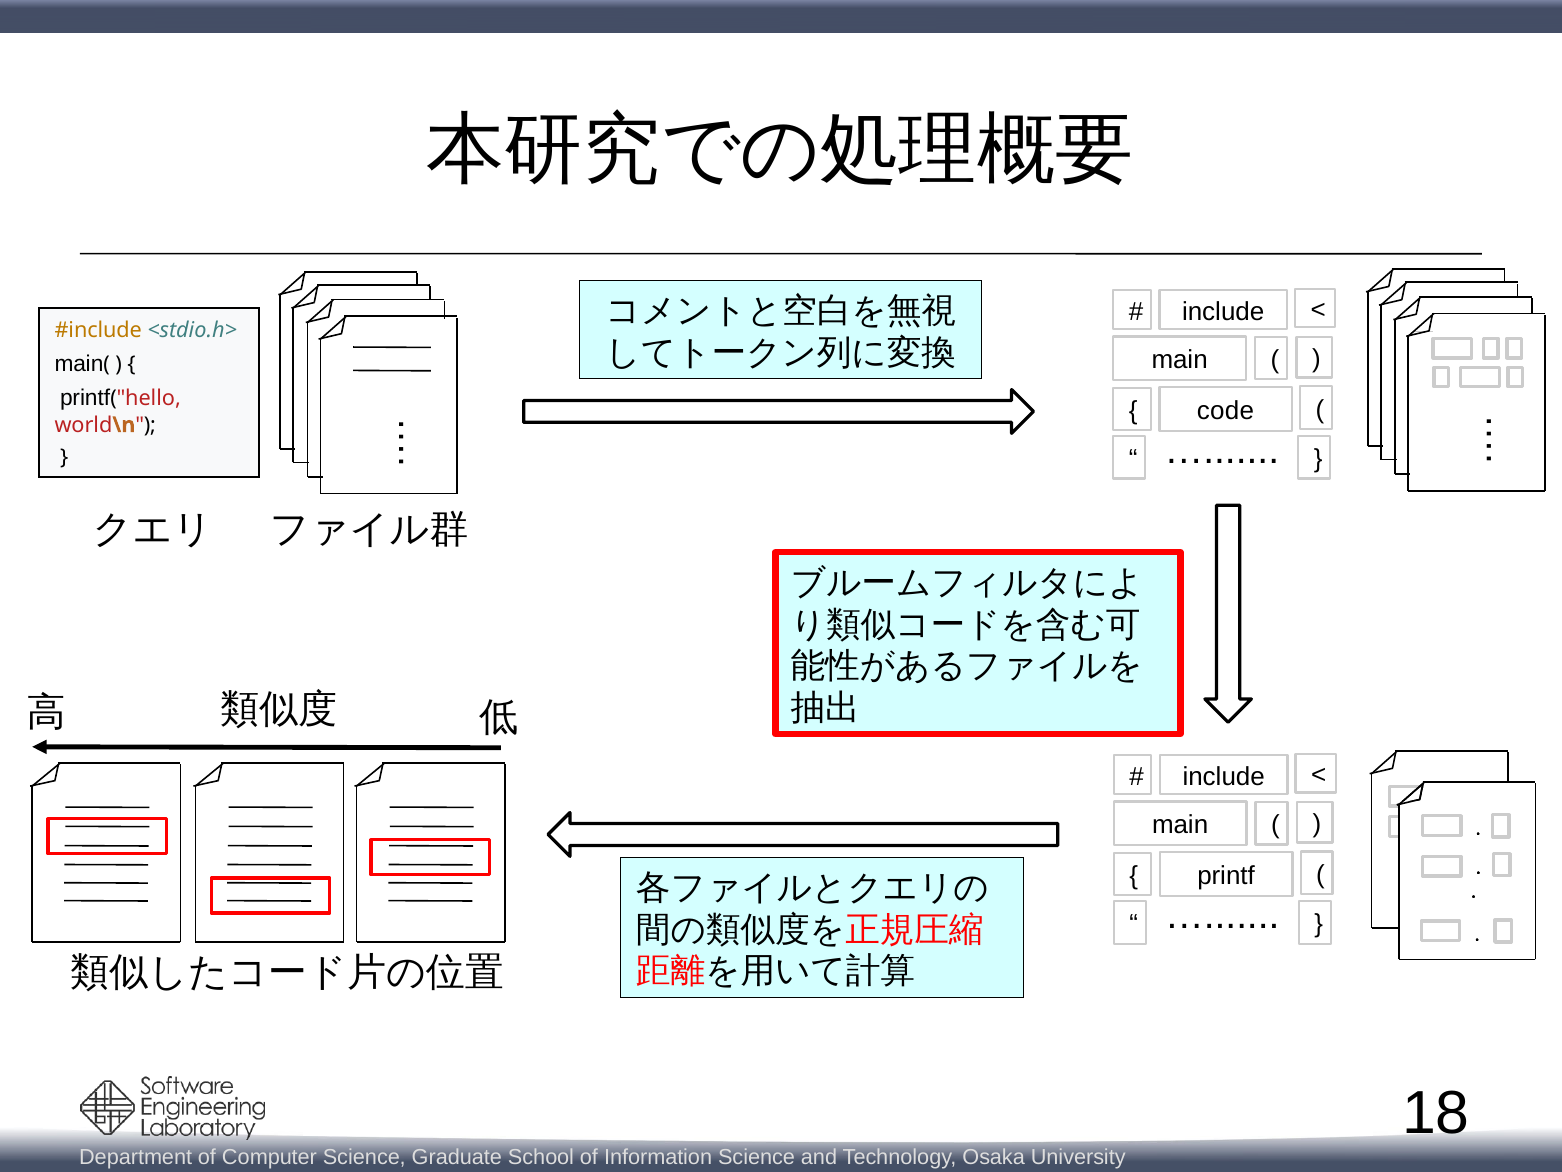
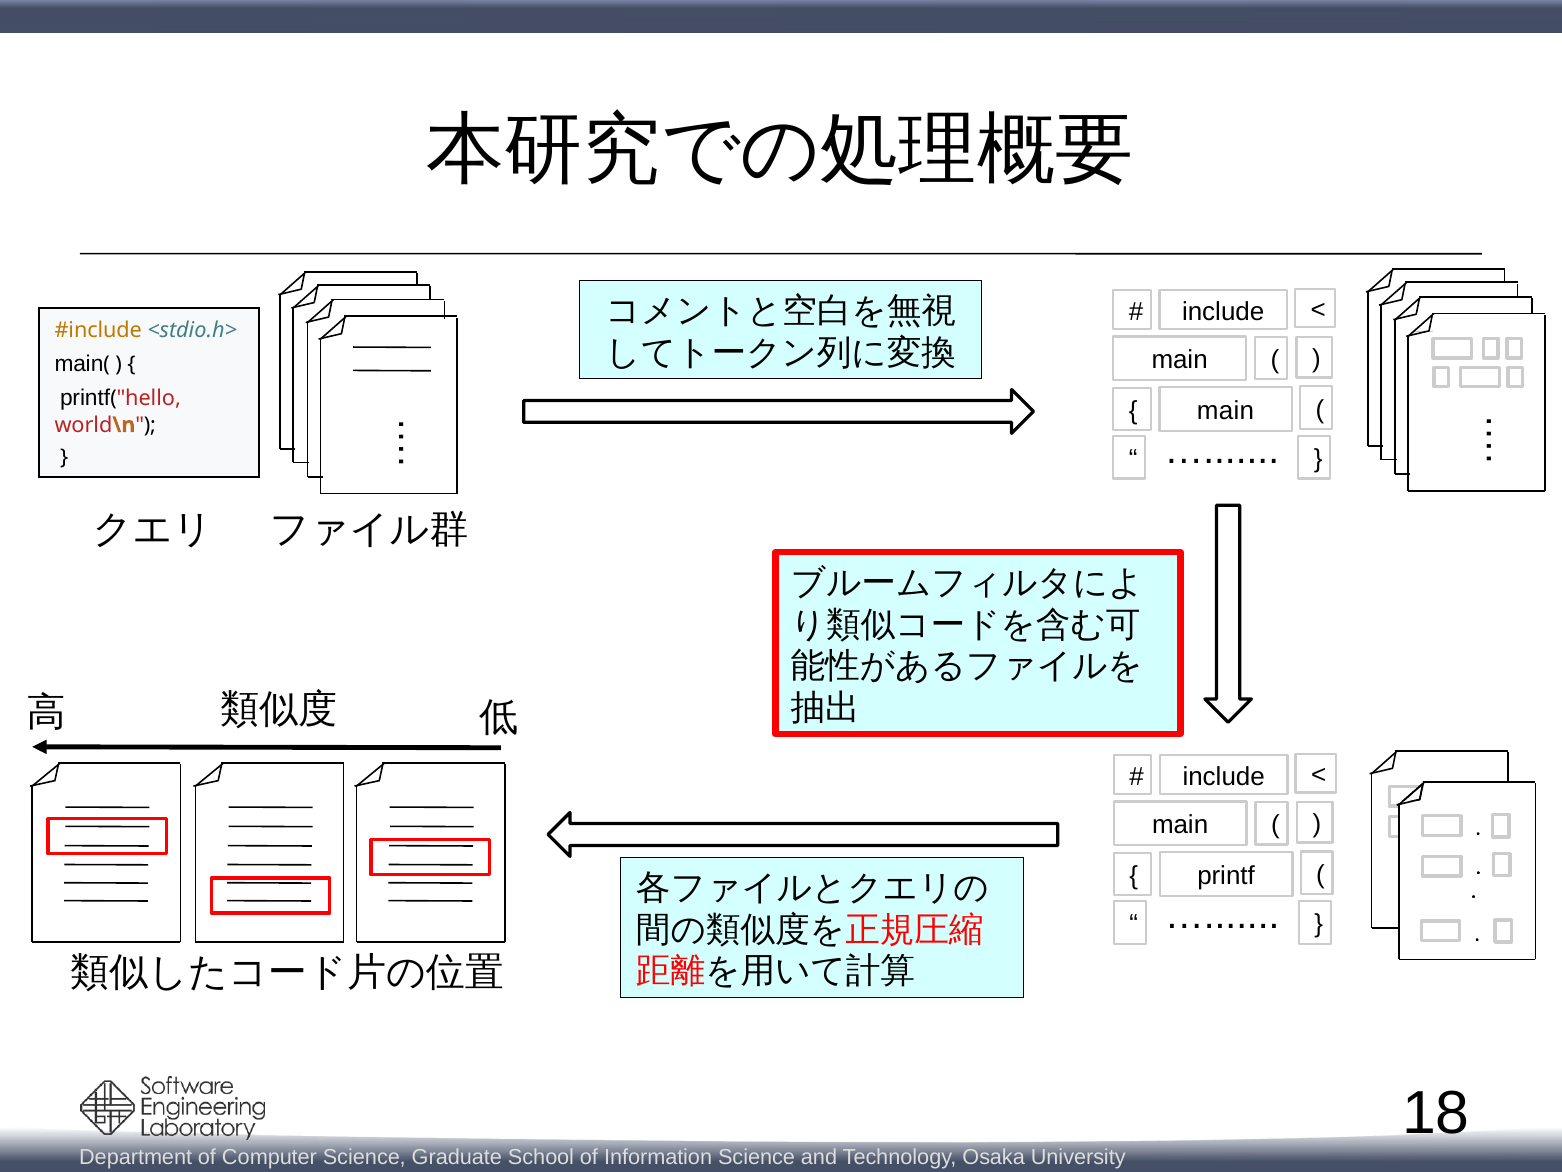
code at (1226, 411): code -> main
